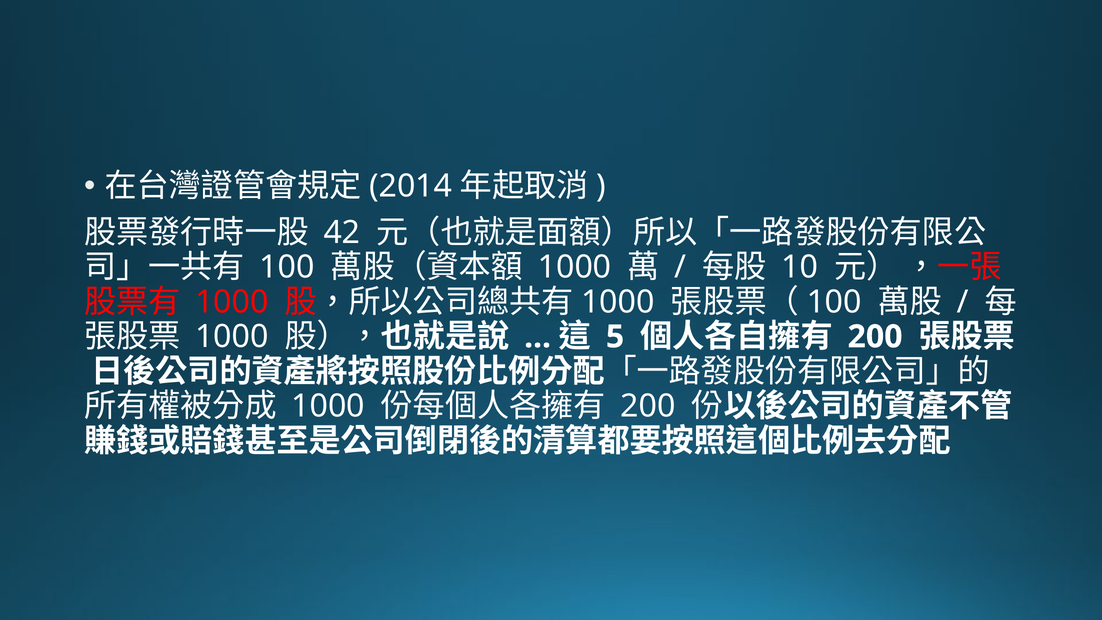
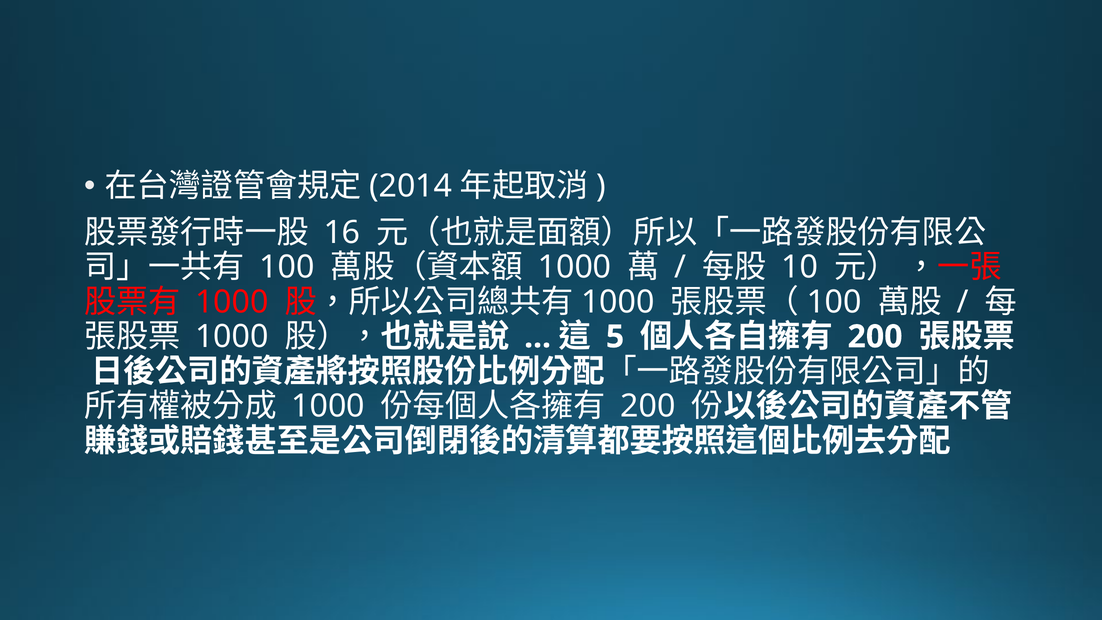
42: 42 -> 16
